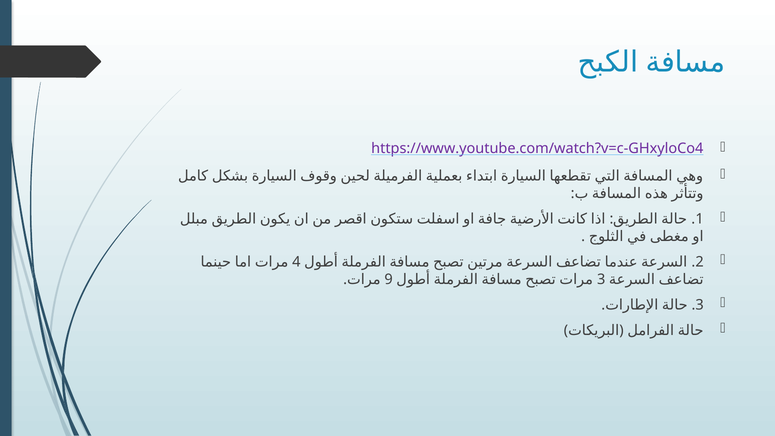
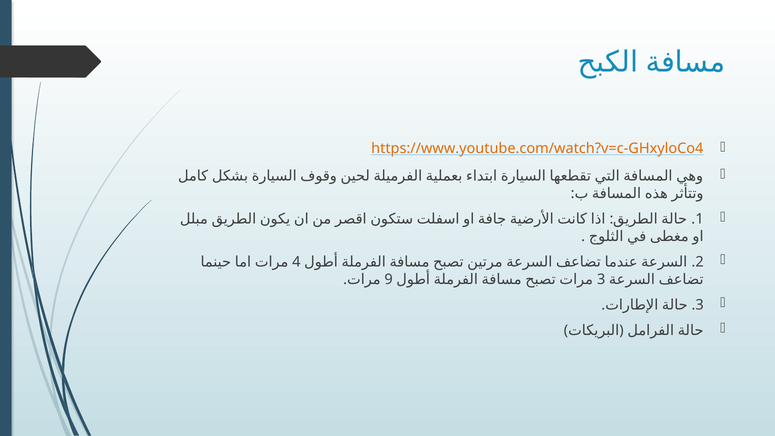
https://www.youtube.com/watch?v=c-GHxyloCo4 colour: purple -> orange
